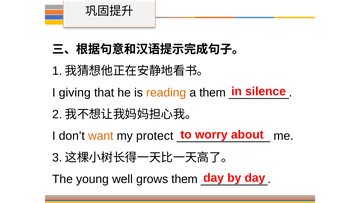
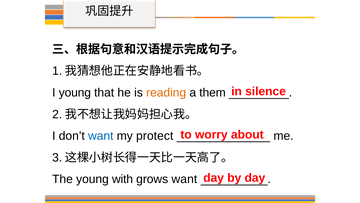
I giving: giving -> young
want at (101, 136) colour: orange -> blue
well: well -> with
grows them: them -> want
